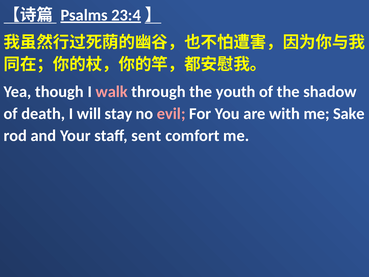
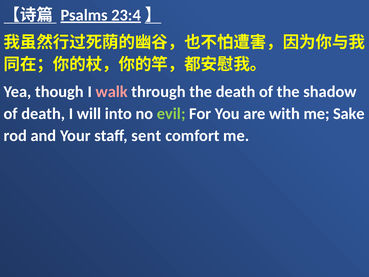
the youth: youth -> death
stay: stay -> into
evil colour: pink -> light green
